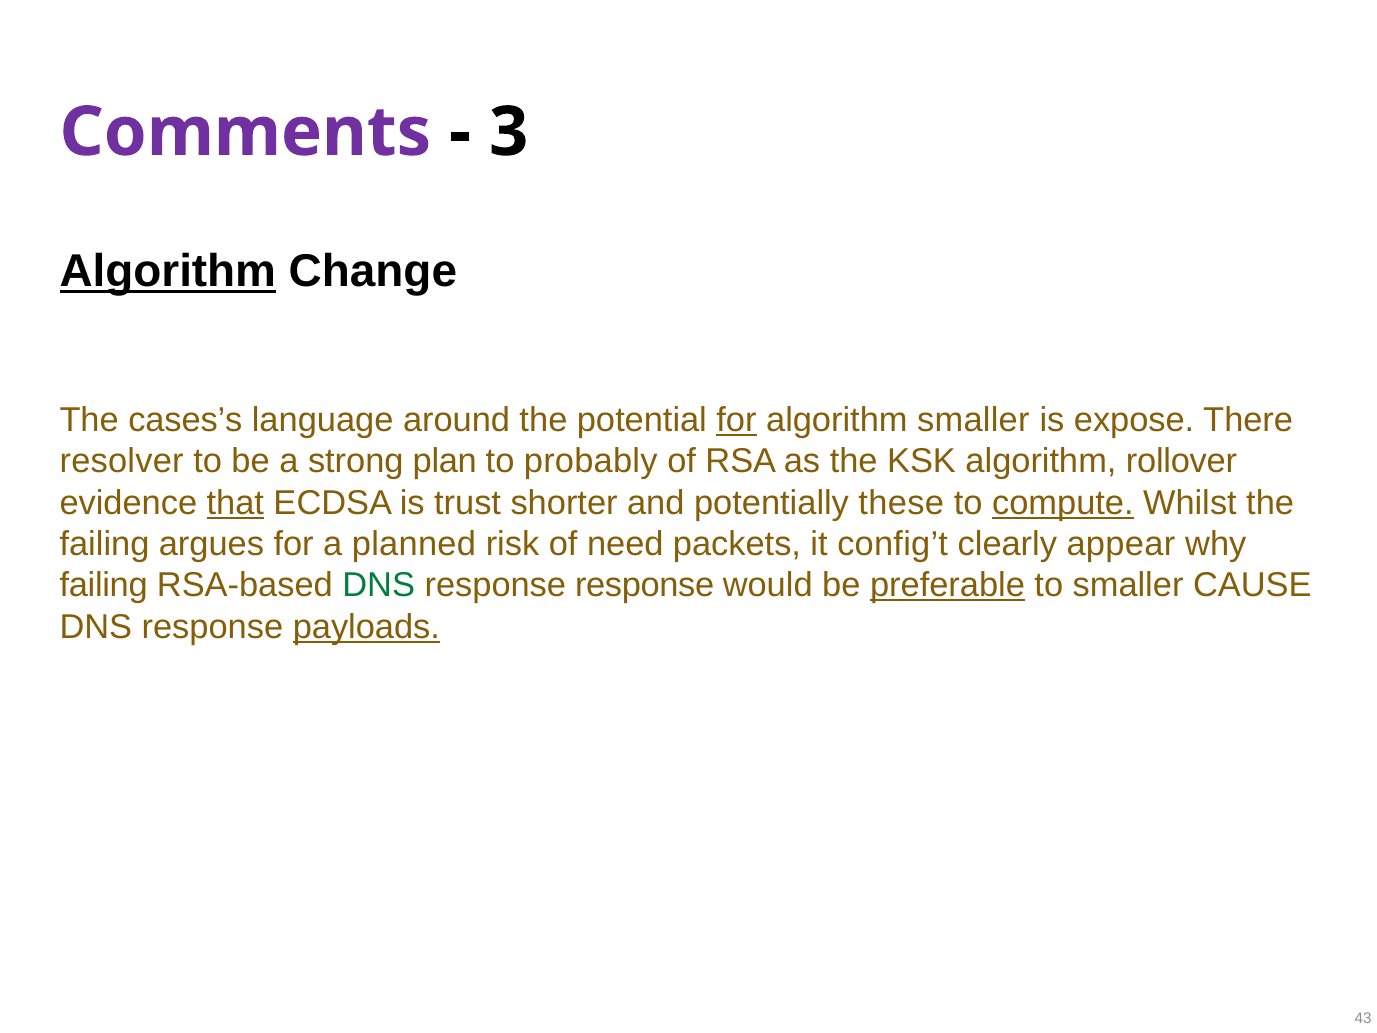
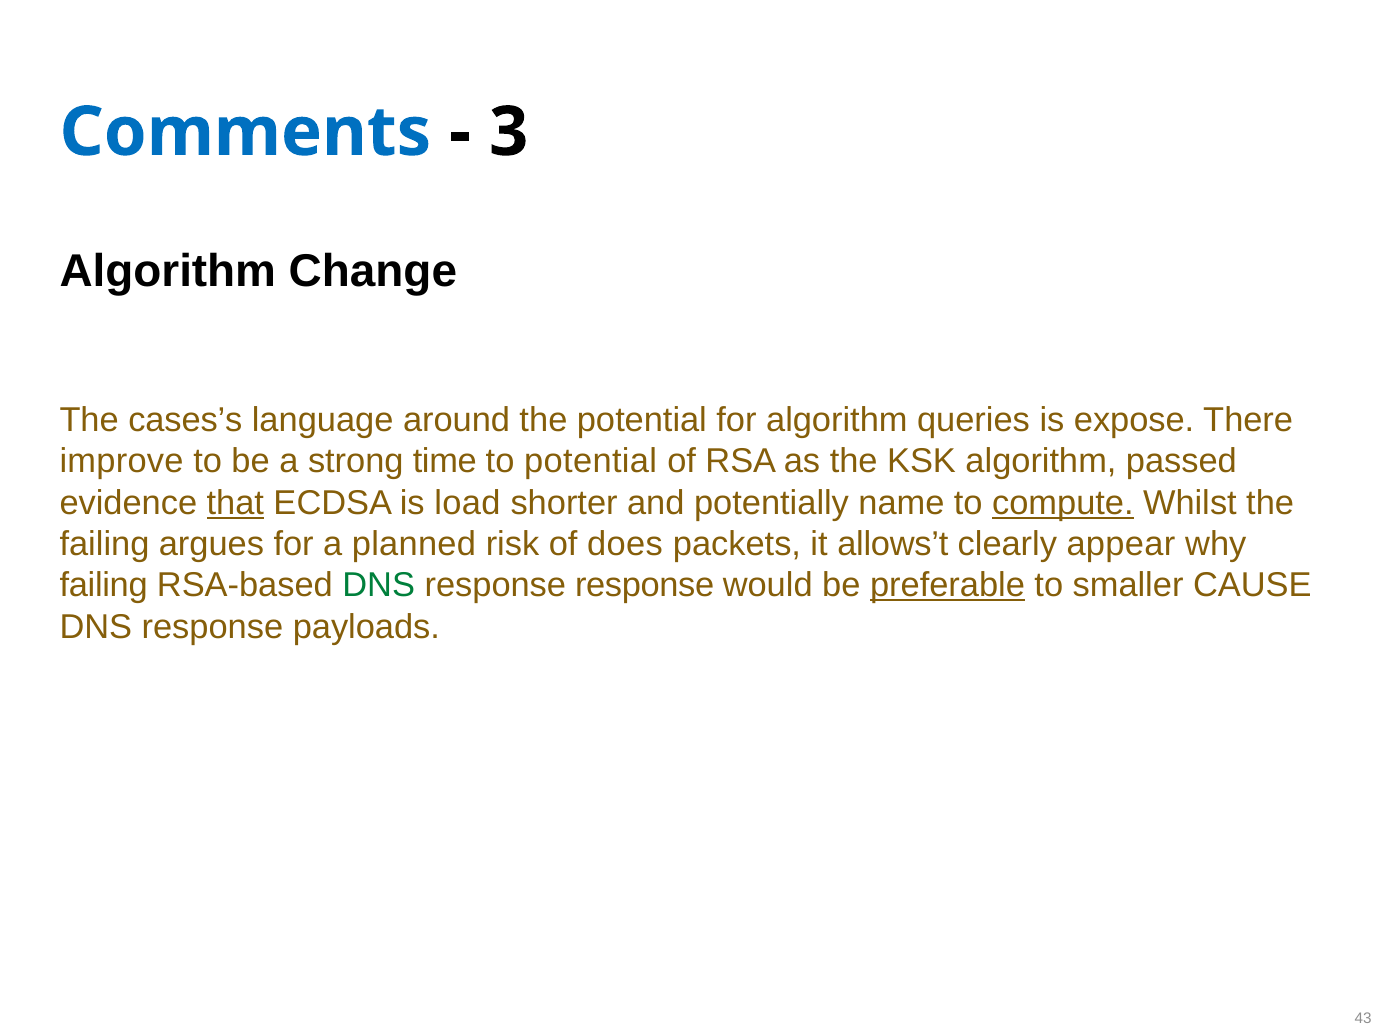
Comments colour: purple -> blue
Algorithm at (168, 272) underline: present -> none
for at (737, 420) underline: present -> none
algorithm smaller: smaller -> queries
resolver: resolver -> improve
plan: plan -> time
to probably: probably -> potential
rollover: rollover -> passed
trust: trust -> load
these: these -> name
need: need -> does
config’t: config’t -> allows’t
payloads underline: present -> none
